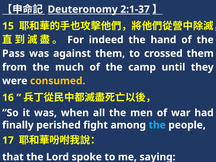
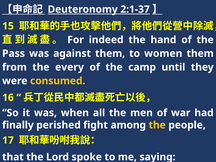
crossed: crossed -> women
much: much -> every
the at (157, 125) colour: light blue -> yellow
